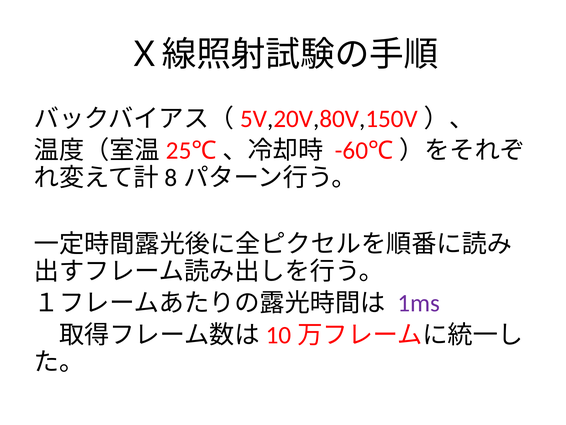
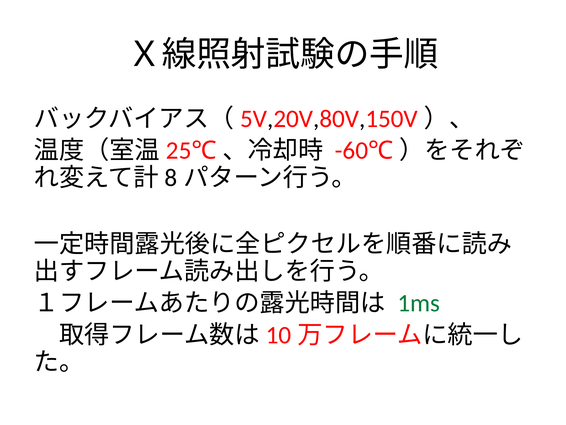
1ms colour: purple -> green
